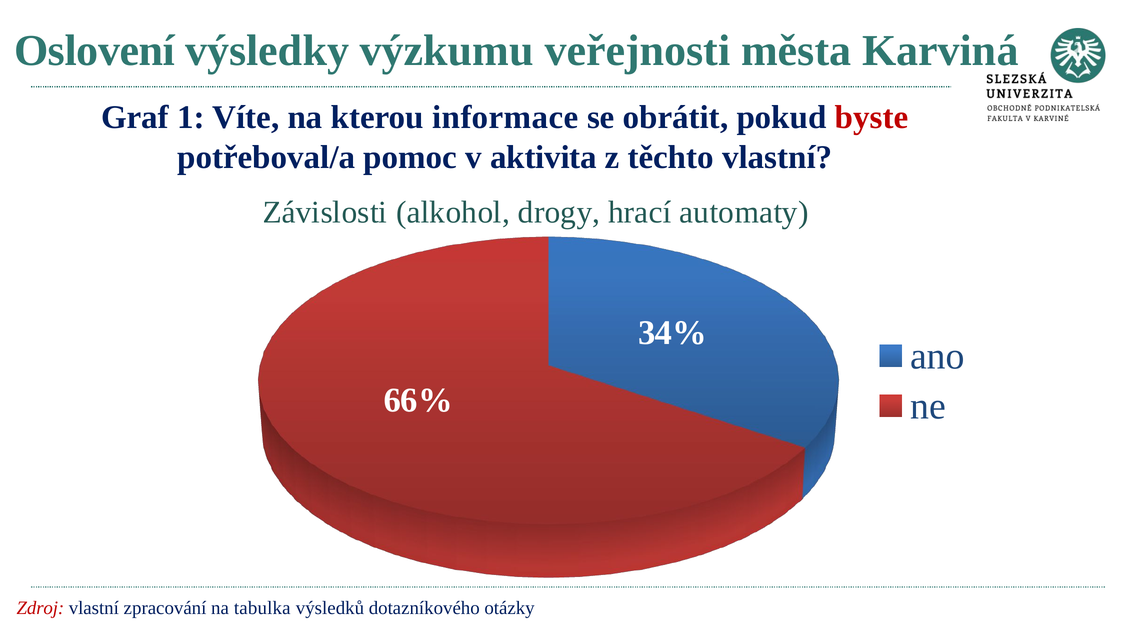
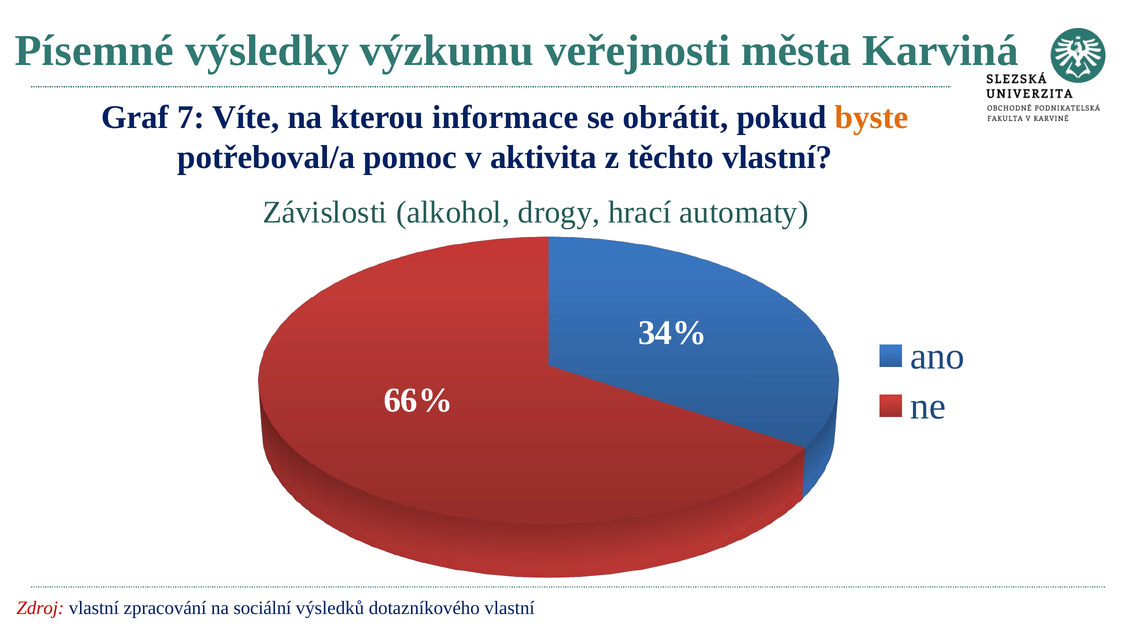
Oslovení: Oslovení -> Písemné
1: 1 -> 7
byste colour: red -> orange
tabulka: tabulka -> sociální
dotazníkového otázky: otázky -> vlastní
